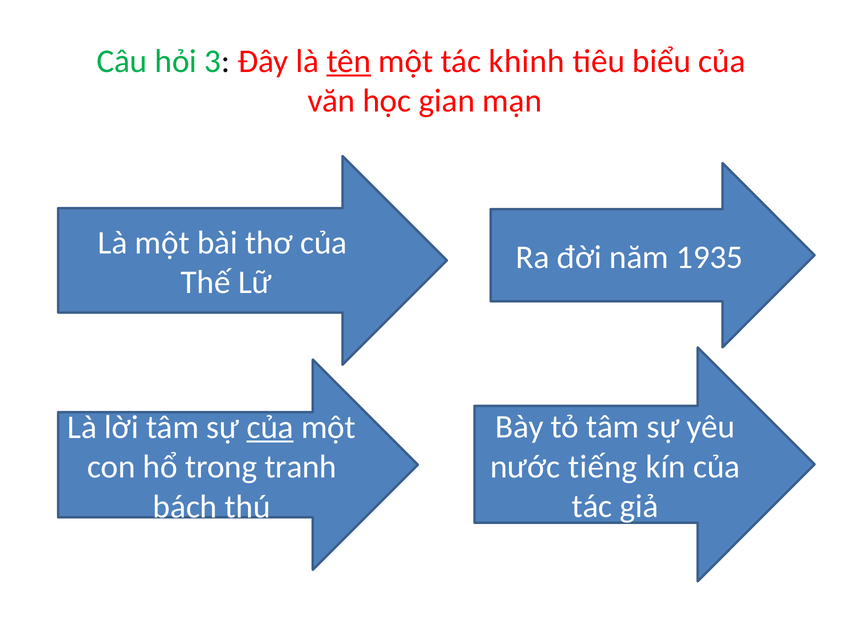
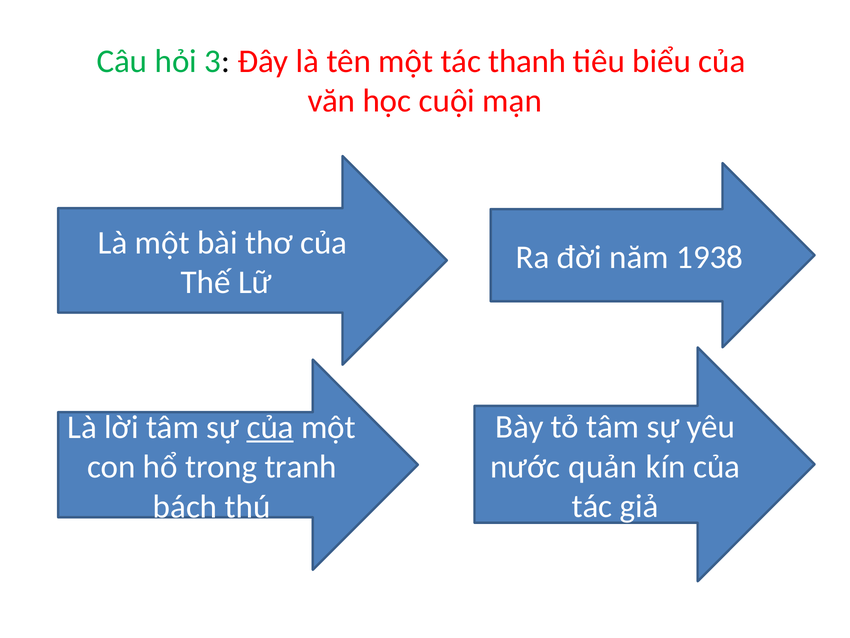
tên underline: present -> none
khinh: khinh -> thanh
gian: gian -> cuội
1935: 1935 -> 1938
tiếng: tiếng -> quản
